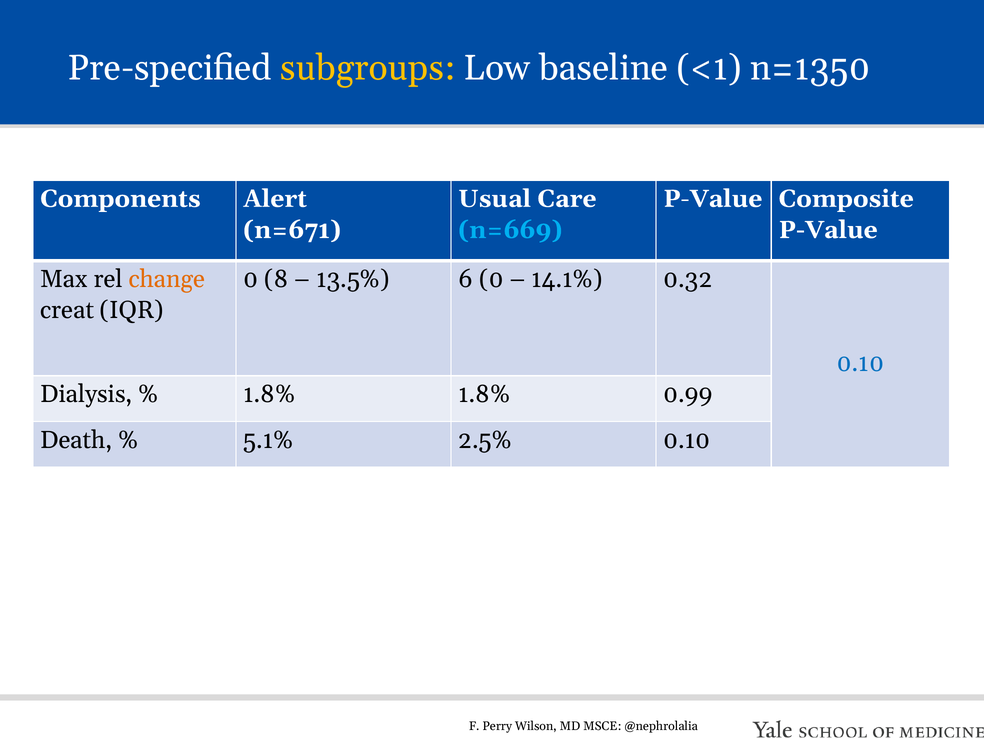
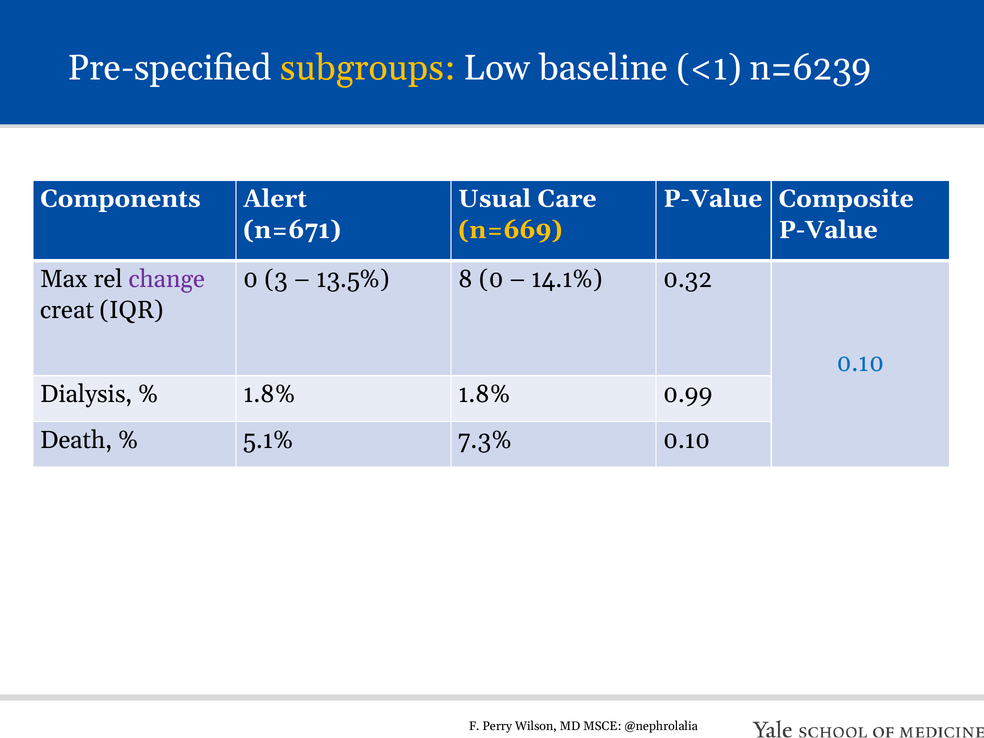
n=1350: n=1350 -> n=6239
n=669 colour: light blue -> yellow
change colour: orange -> purple
8: 8 -> 3
6: 6 -> 8
2.5%: 2.5% -> 7.3%
